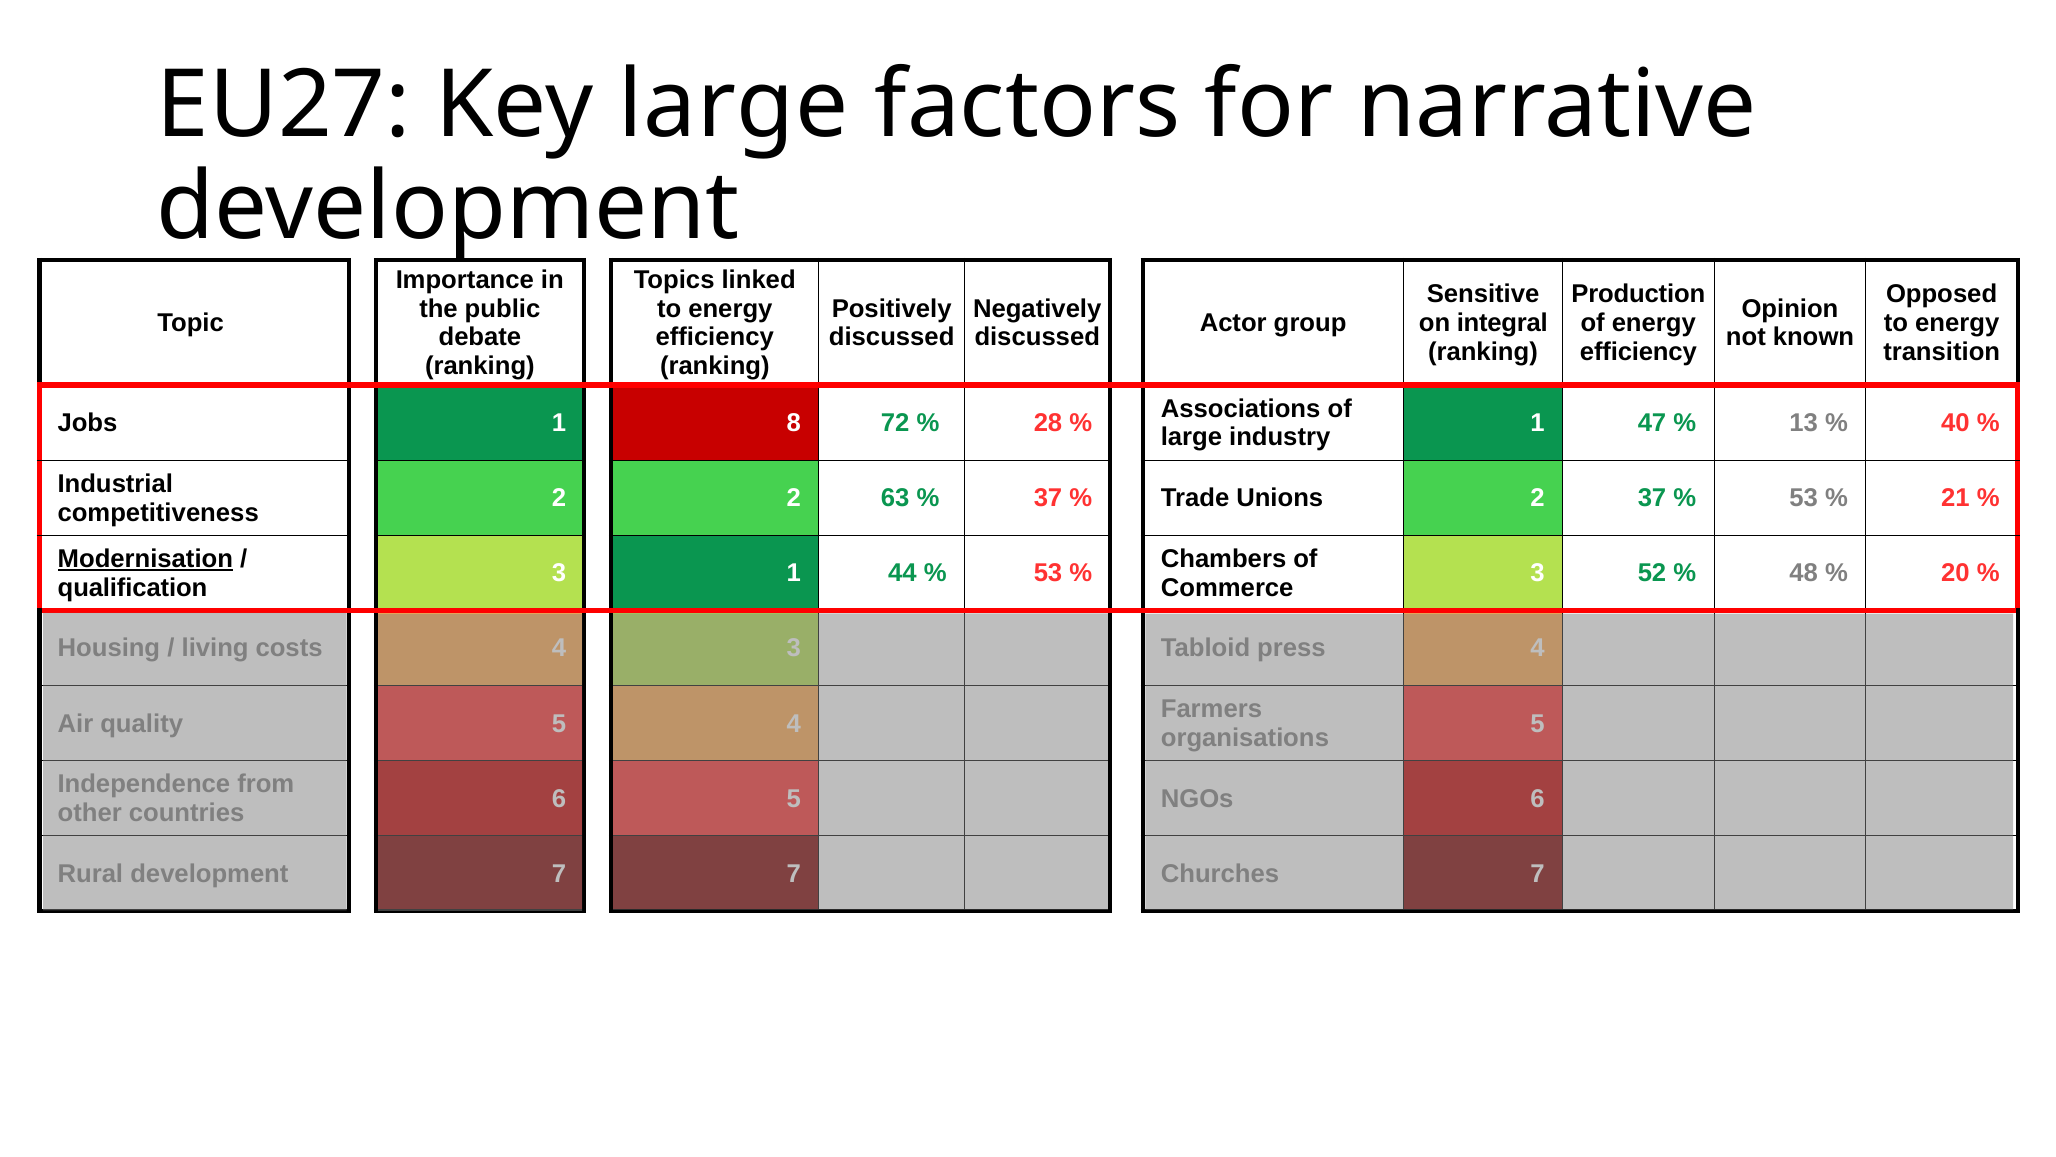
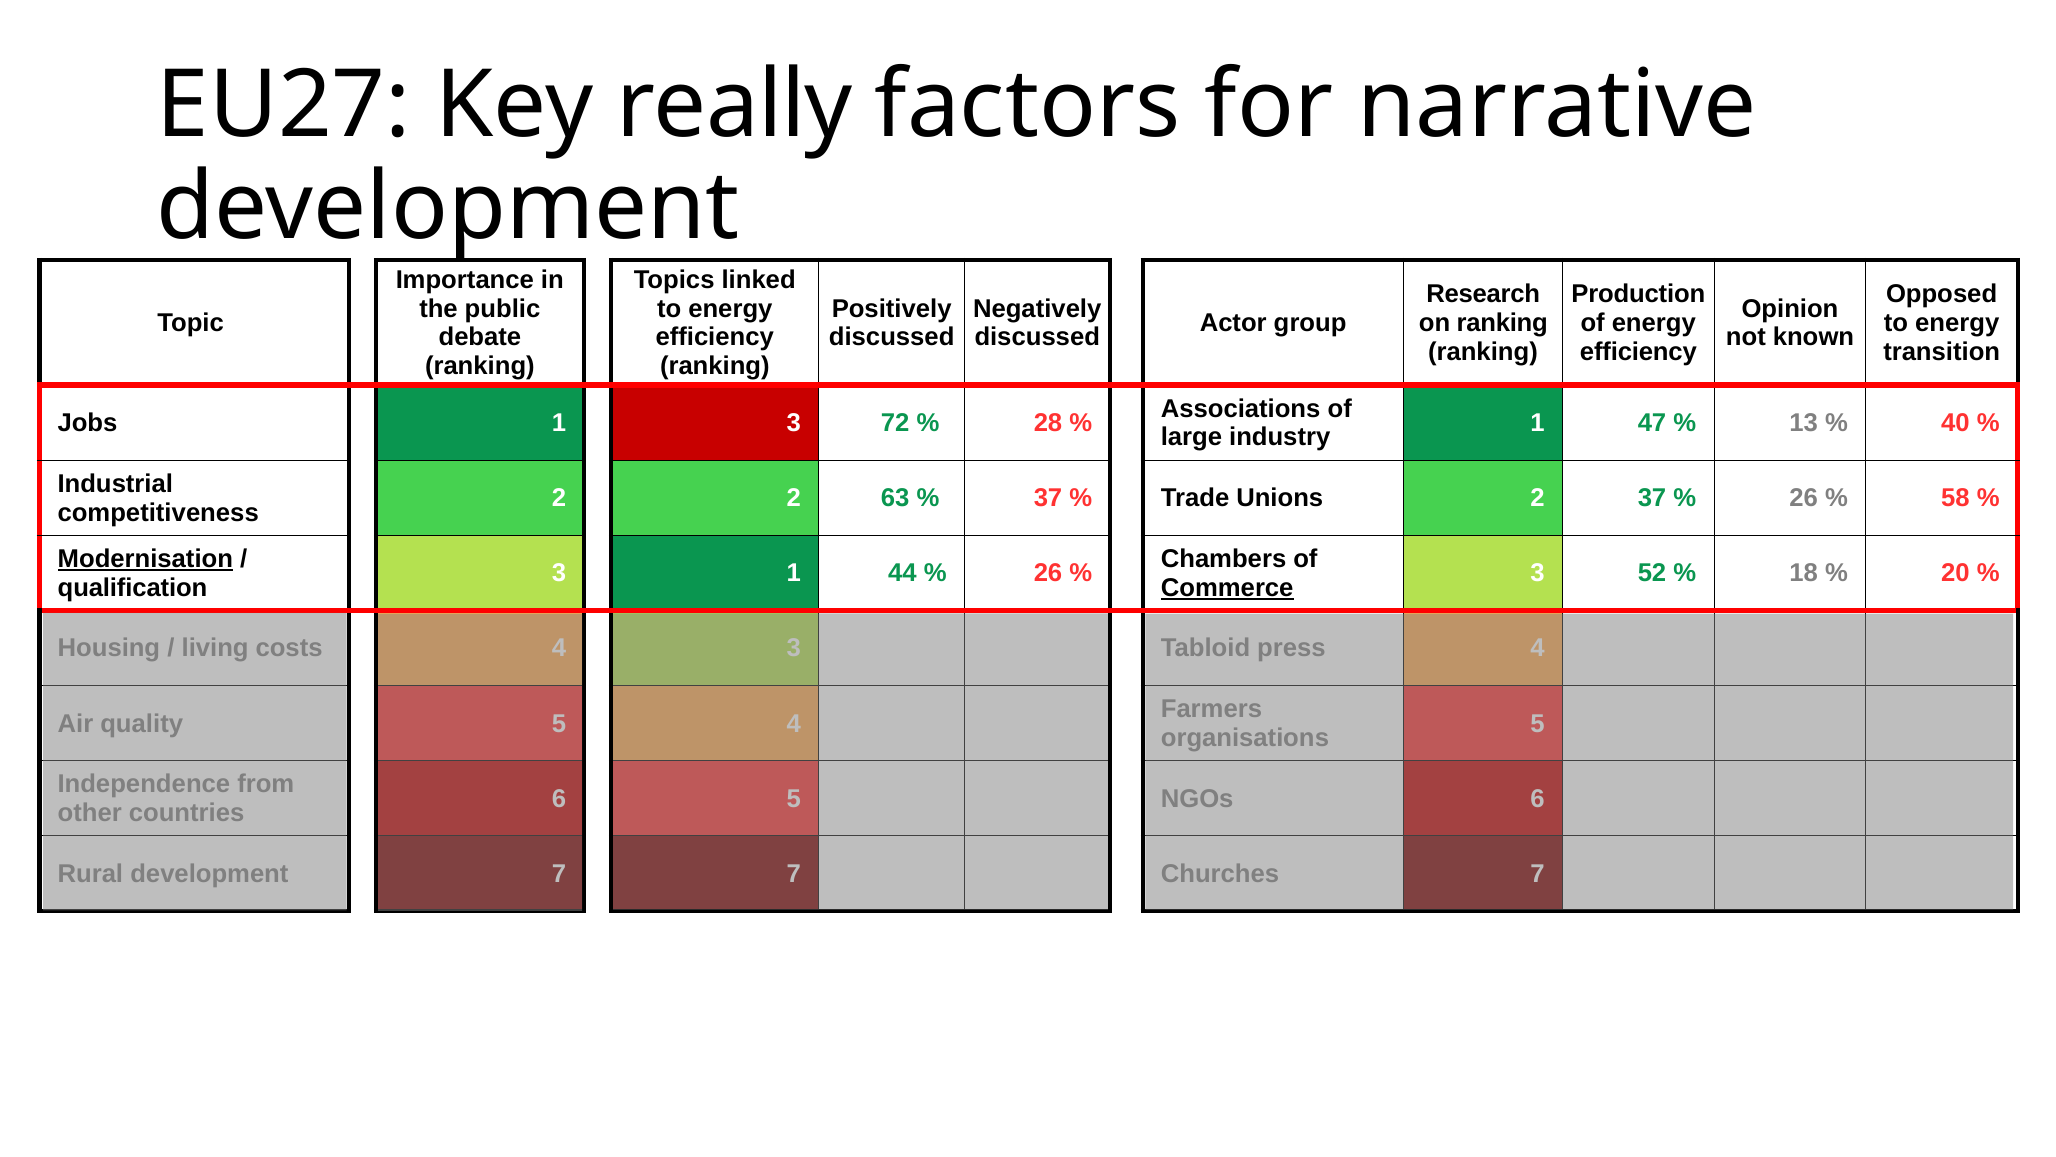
Key large: large -> really
Sensitive: Sensitive -> Research
on integral: integral -> ranking
1 8: 8 -> 3
53 at (1804, 498): 53 -> 26
21: 21 -> 58
53 at (1048, 573): 53 -> 26
48: 48 -> 18
Commerce underline: none -> present
